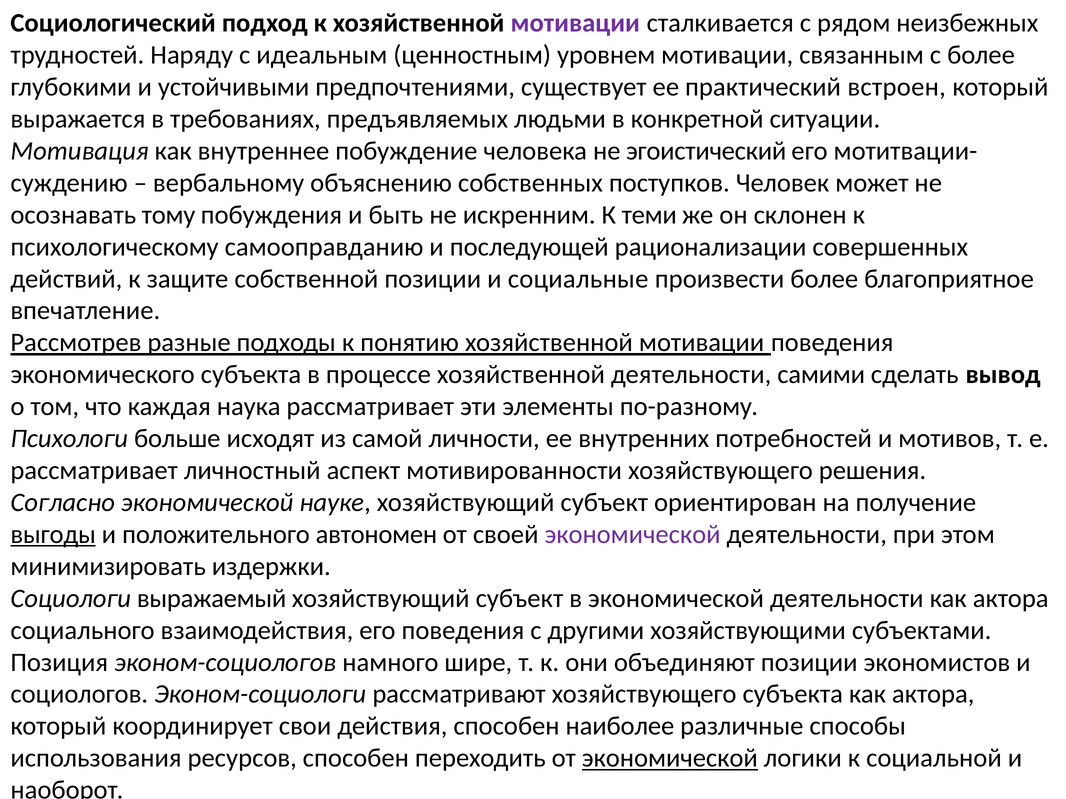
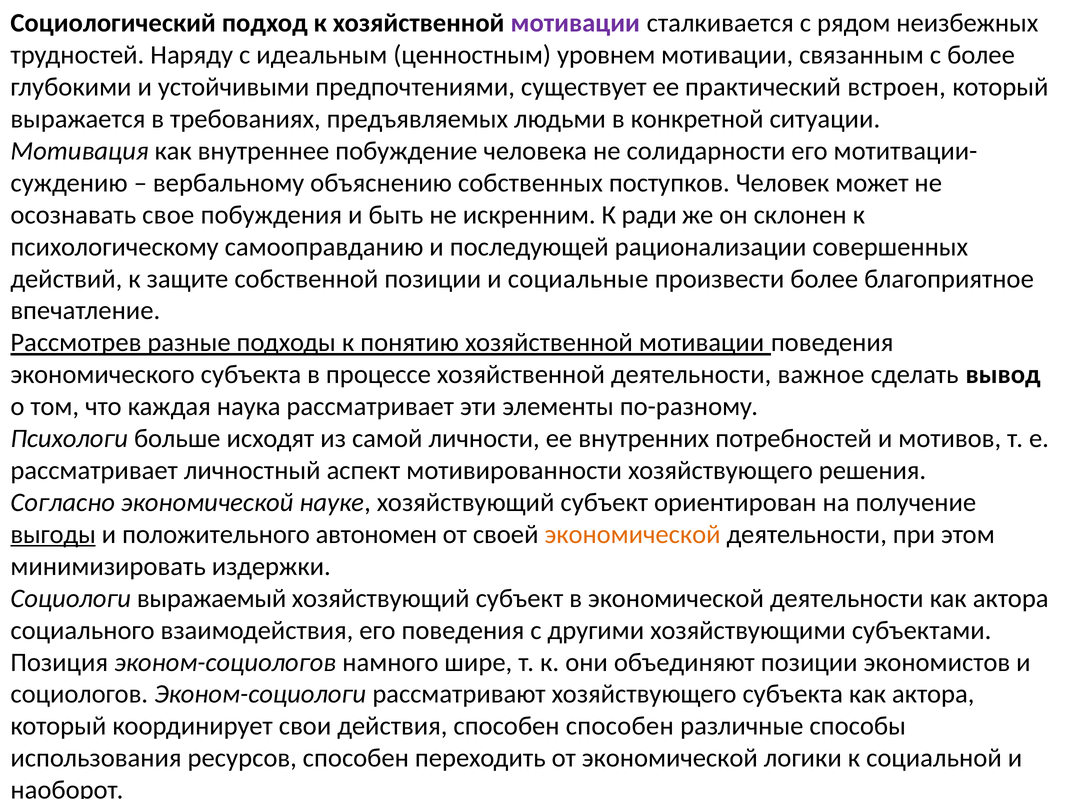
эгоистический: эгоистический -> солидарности
тому: тому -> свое
теми: теми -> ради
самими: самими -> важное
экономической at (633, 535) colour: purple -> orange
способен наиболее: наиболее -> способен
экономической at (670, 759) underline: present -> none
